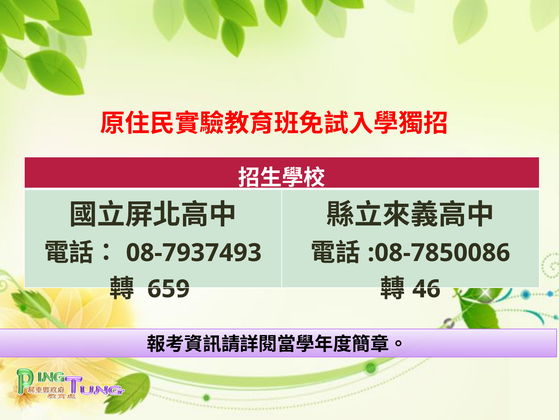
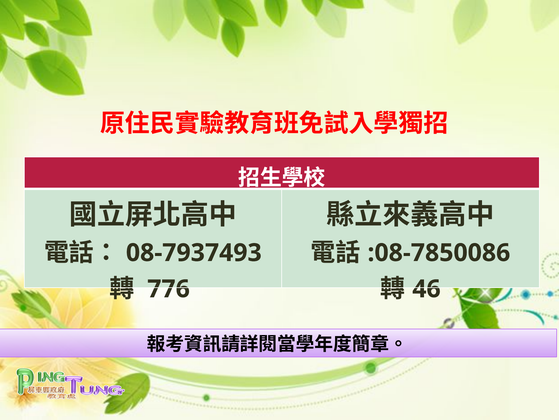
659: 659 -> 776
